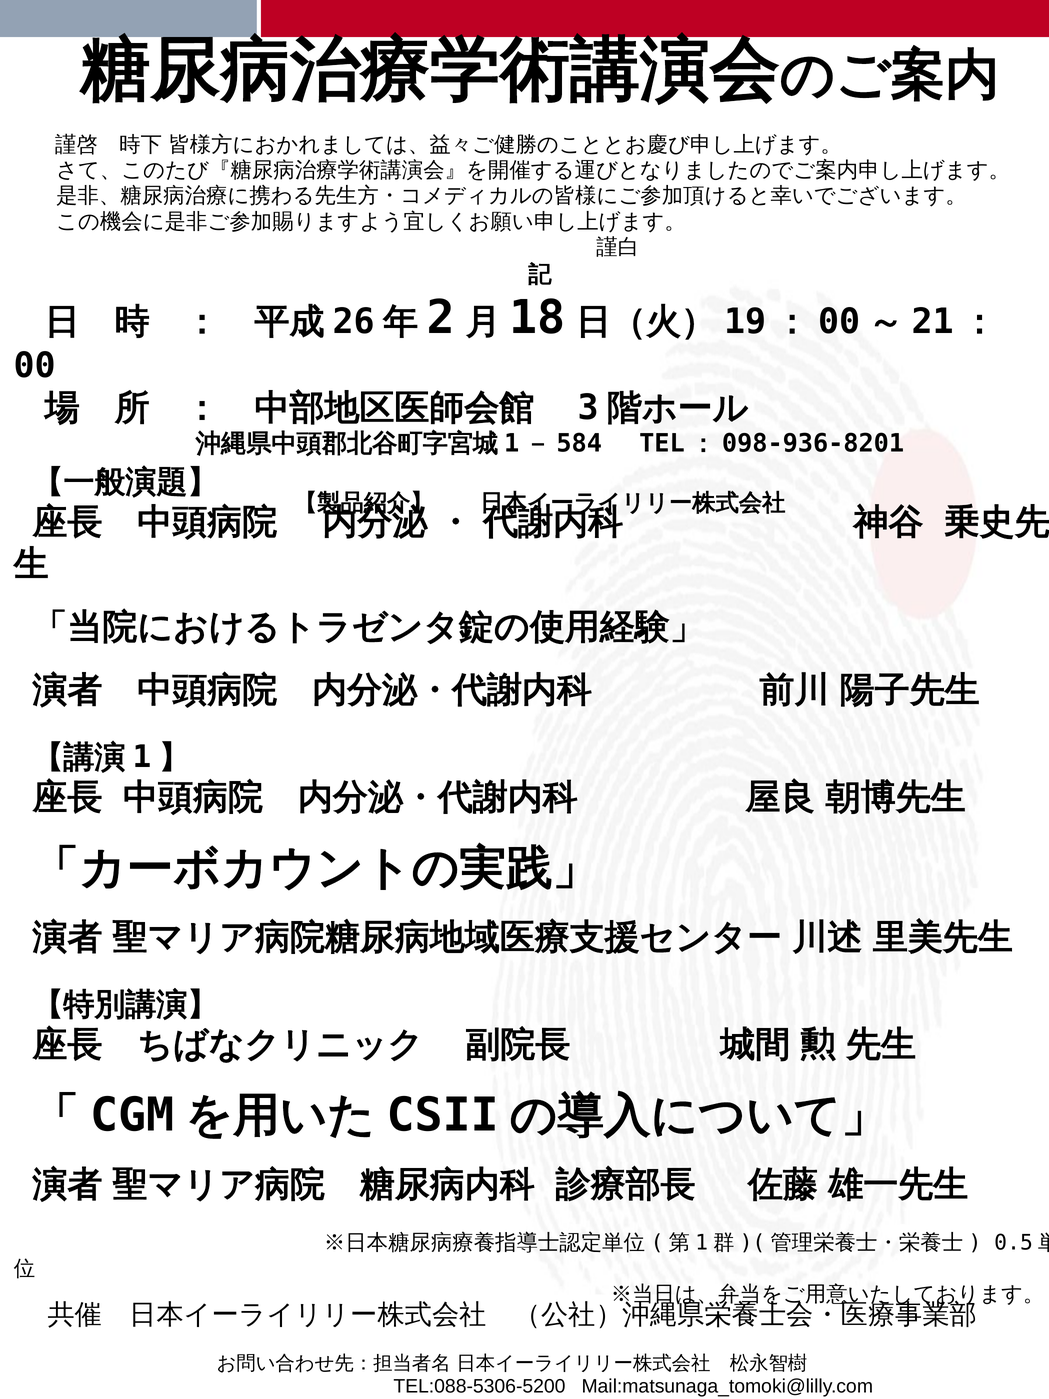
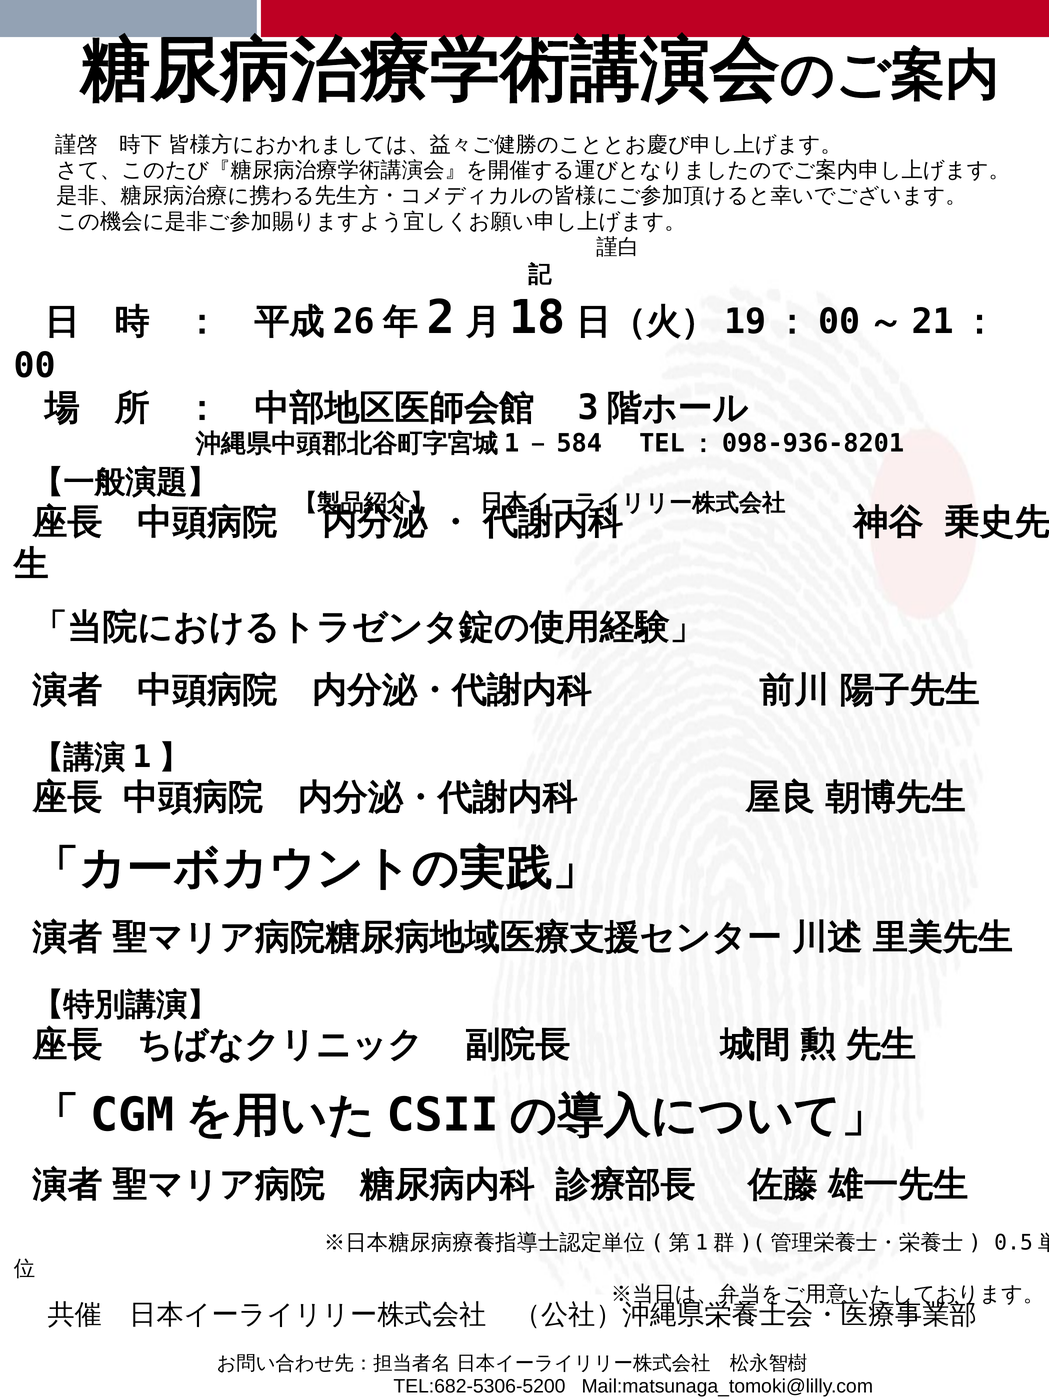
TEL:088-5306-5200: TEL:088-5306-5200 -> TEL:682-5306-5200
